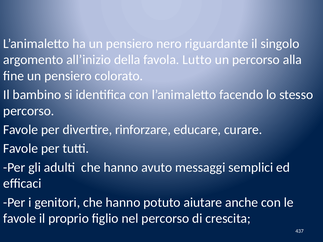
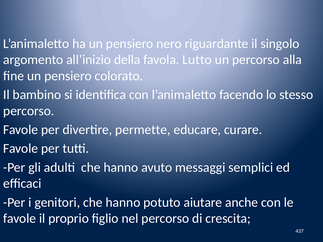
rinforzare: rinforzare -> permette
